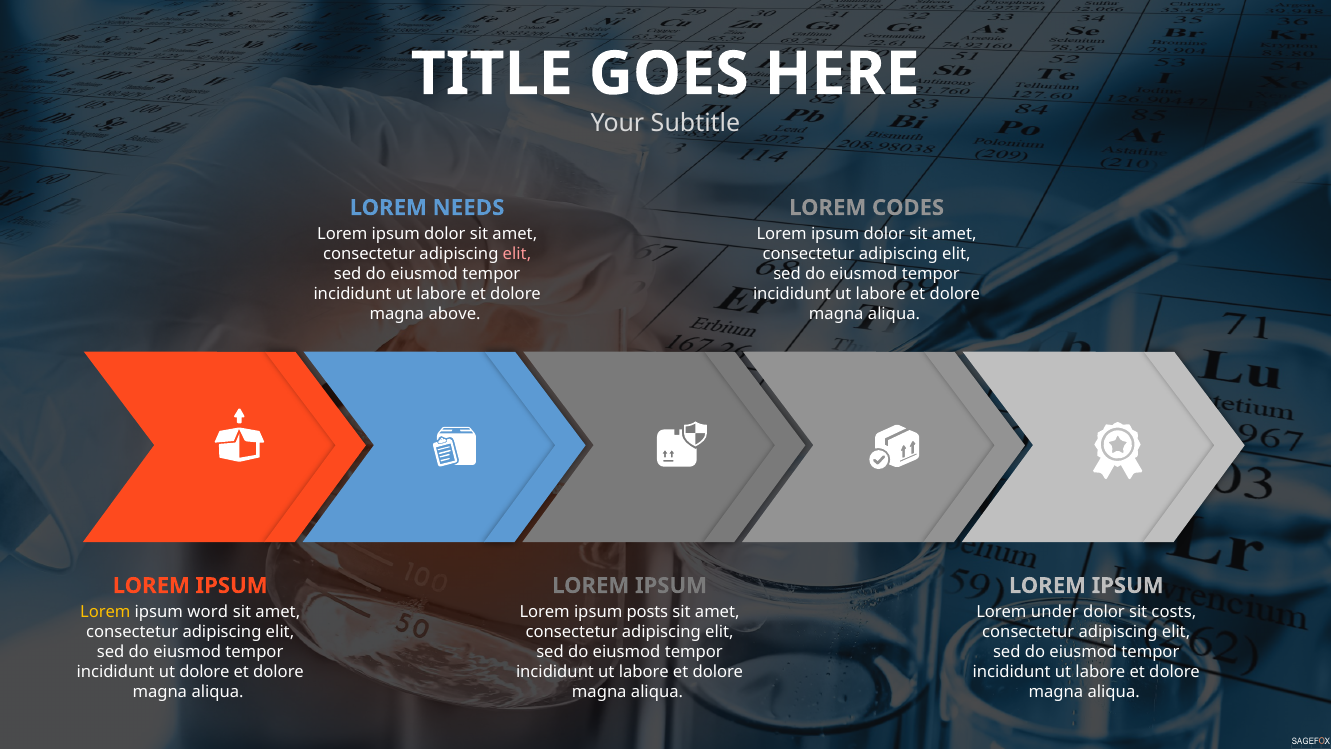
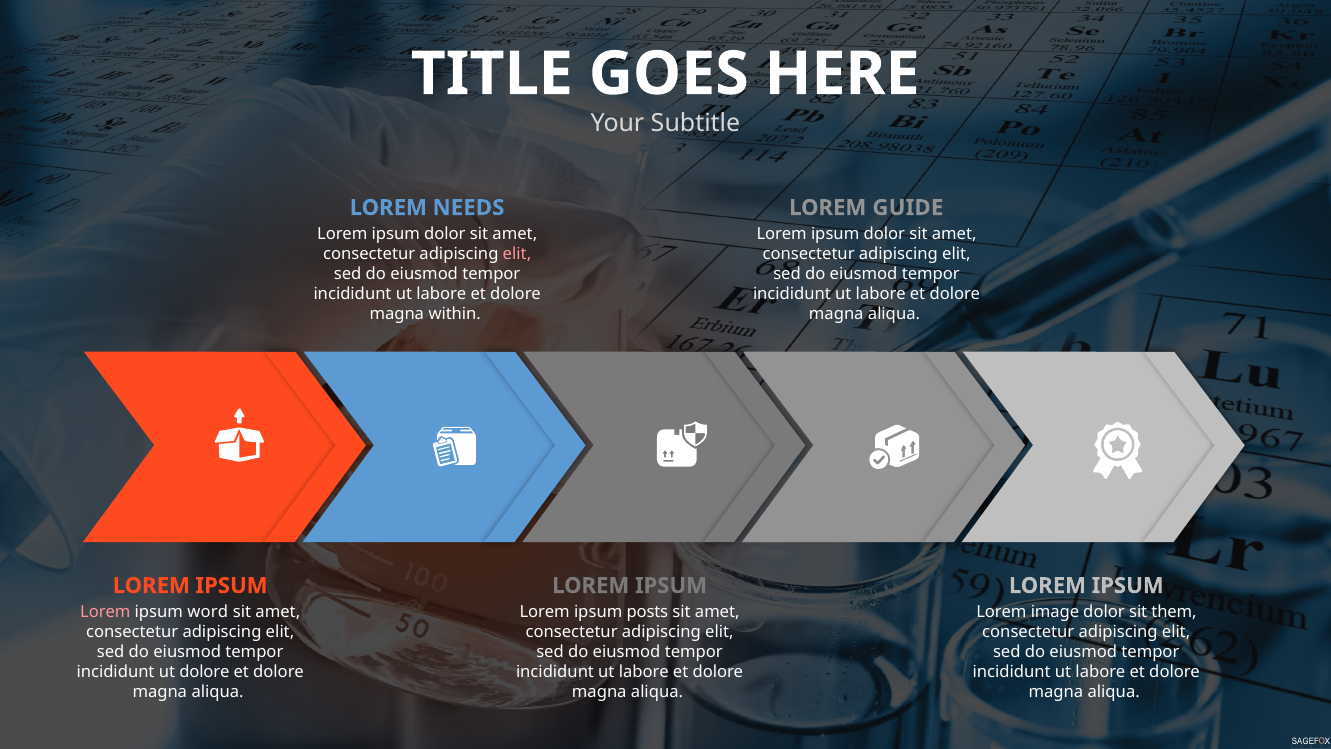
CODES: CODES -> GUIDE
above: above -> within
Lorem at (105, 612) colour: yellow -> pink
under: under -> image
costs: costs -> them
